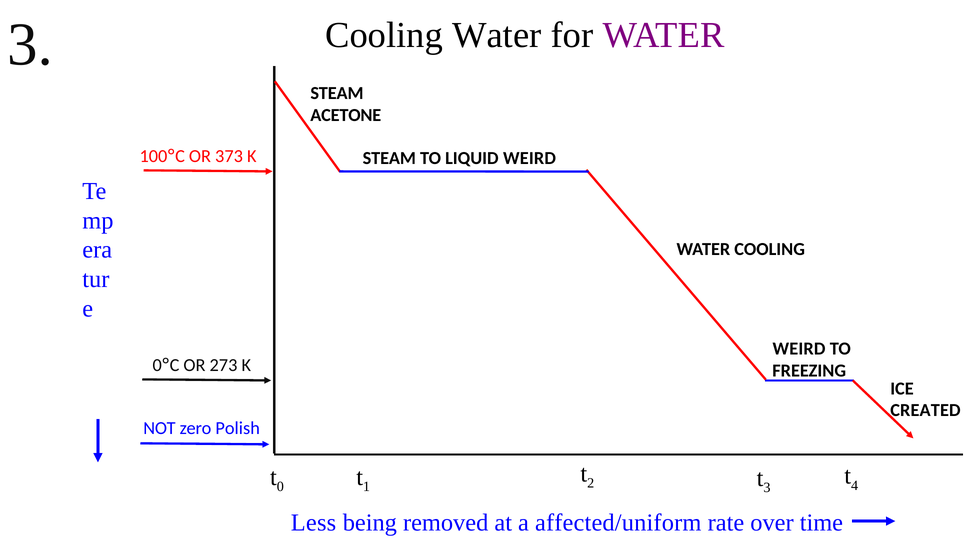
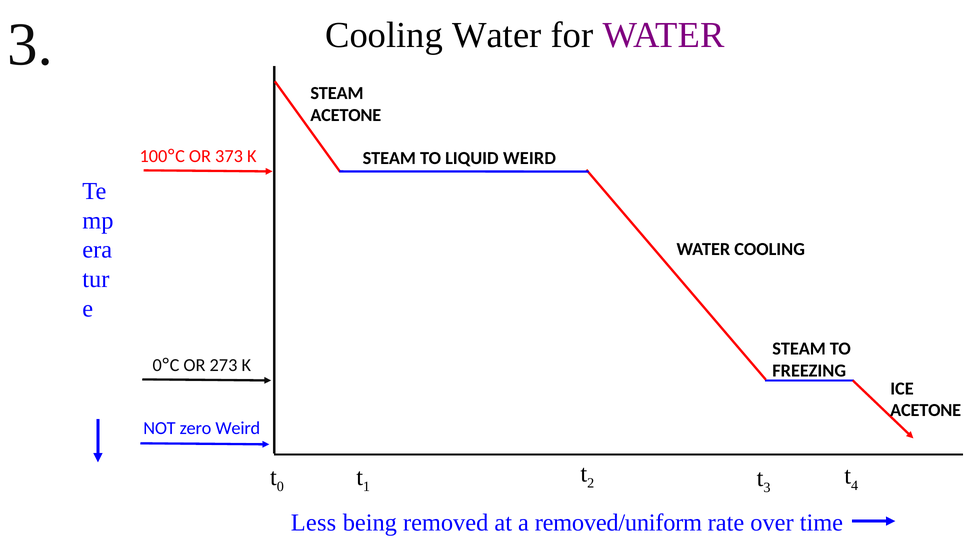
WEIRD at (799, 349): WEIRD -> STEAM
CREATED at (925, 410): CREATED -> ACETONE
zero Polish: Polish -> Weird
affected/uniform: affected/uniform -> removed/uniform
